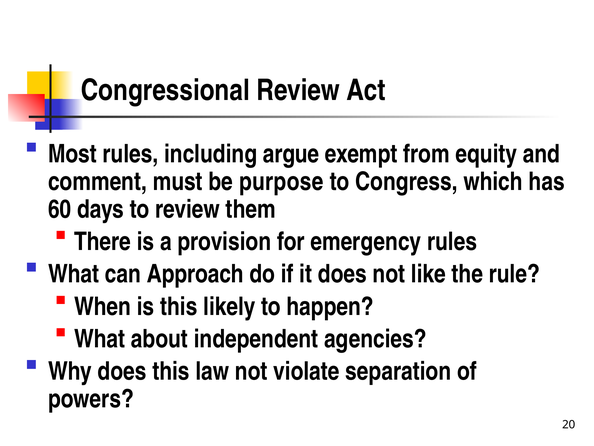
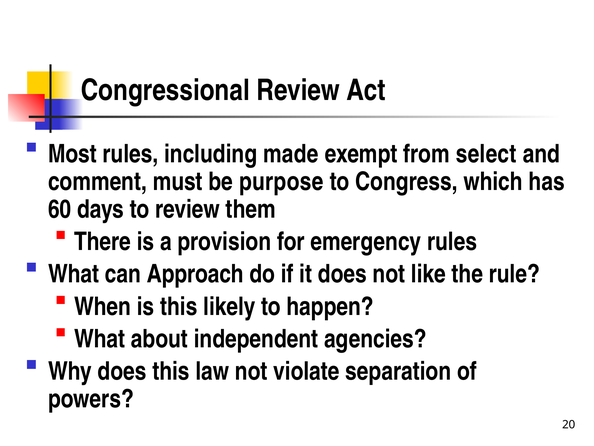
argue: argue -> made
equity: equity -> select
